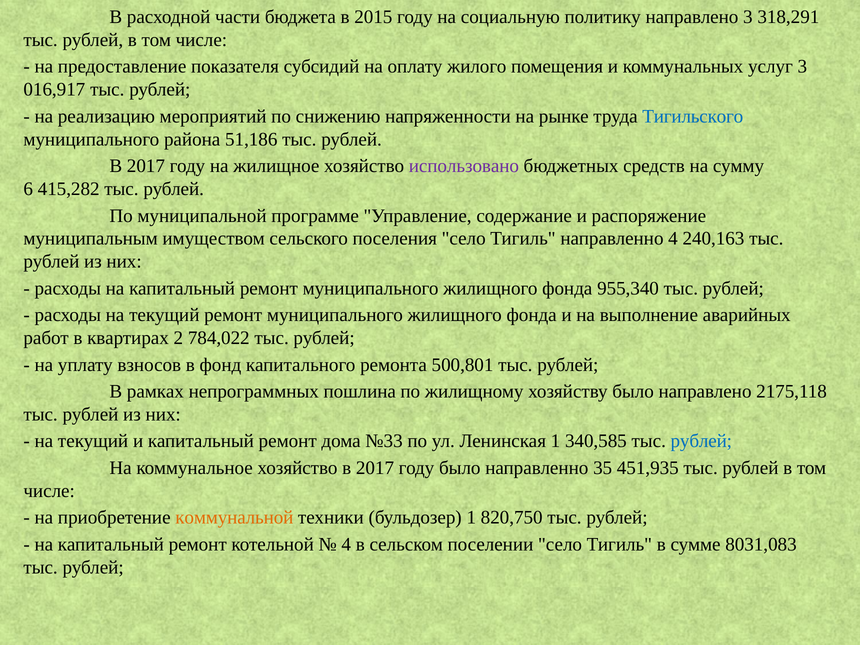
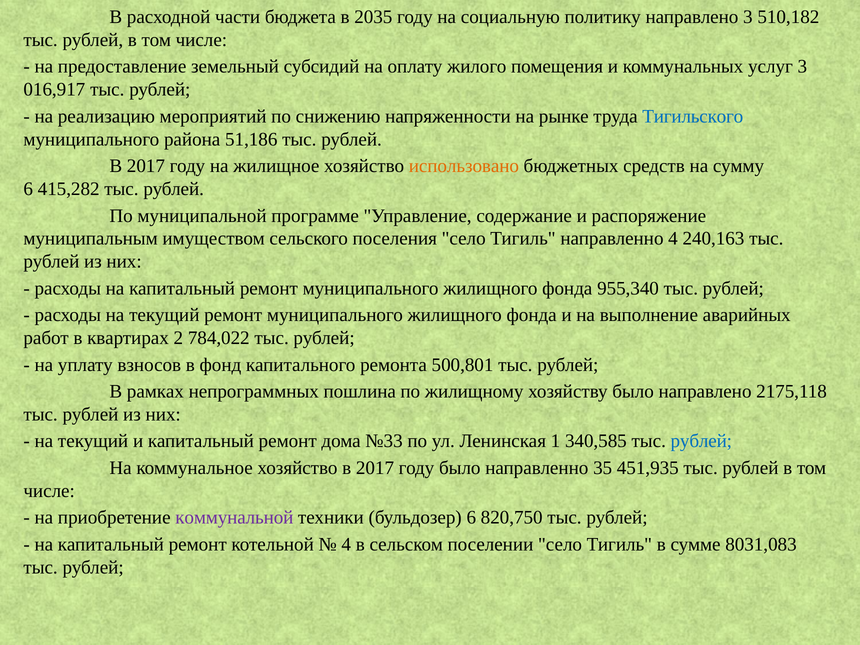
2015: 2015 -> 2035
318,291: 318,291 -> 510,182
показателя: показателя -> земельный
использовано colour: purple -> orange
коммунальной colour: orange -> purple
бульдозер 1: 1 -> 6
